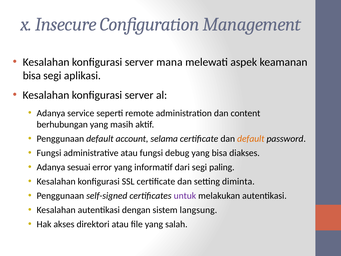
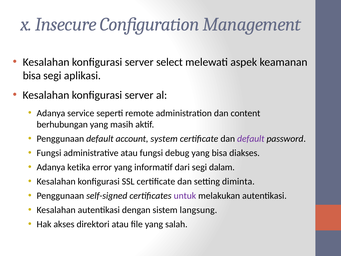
mana: mana -> select
selama: selama -> system
default at (251, 139) colour: orange -> purple
sesuai: sesuai -> ketika
paling: paling -> dalam
